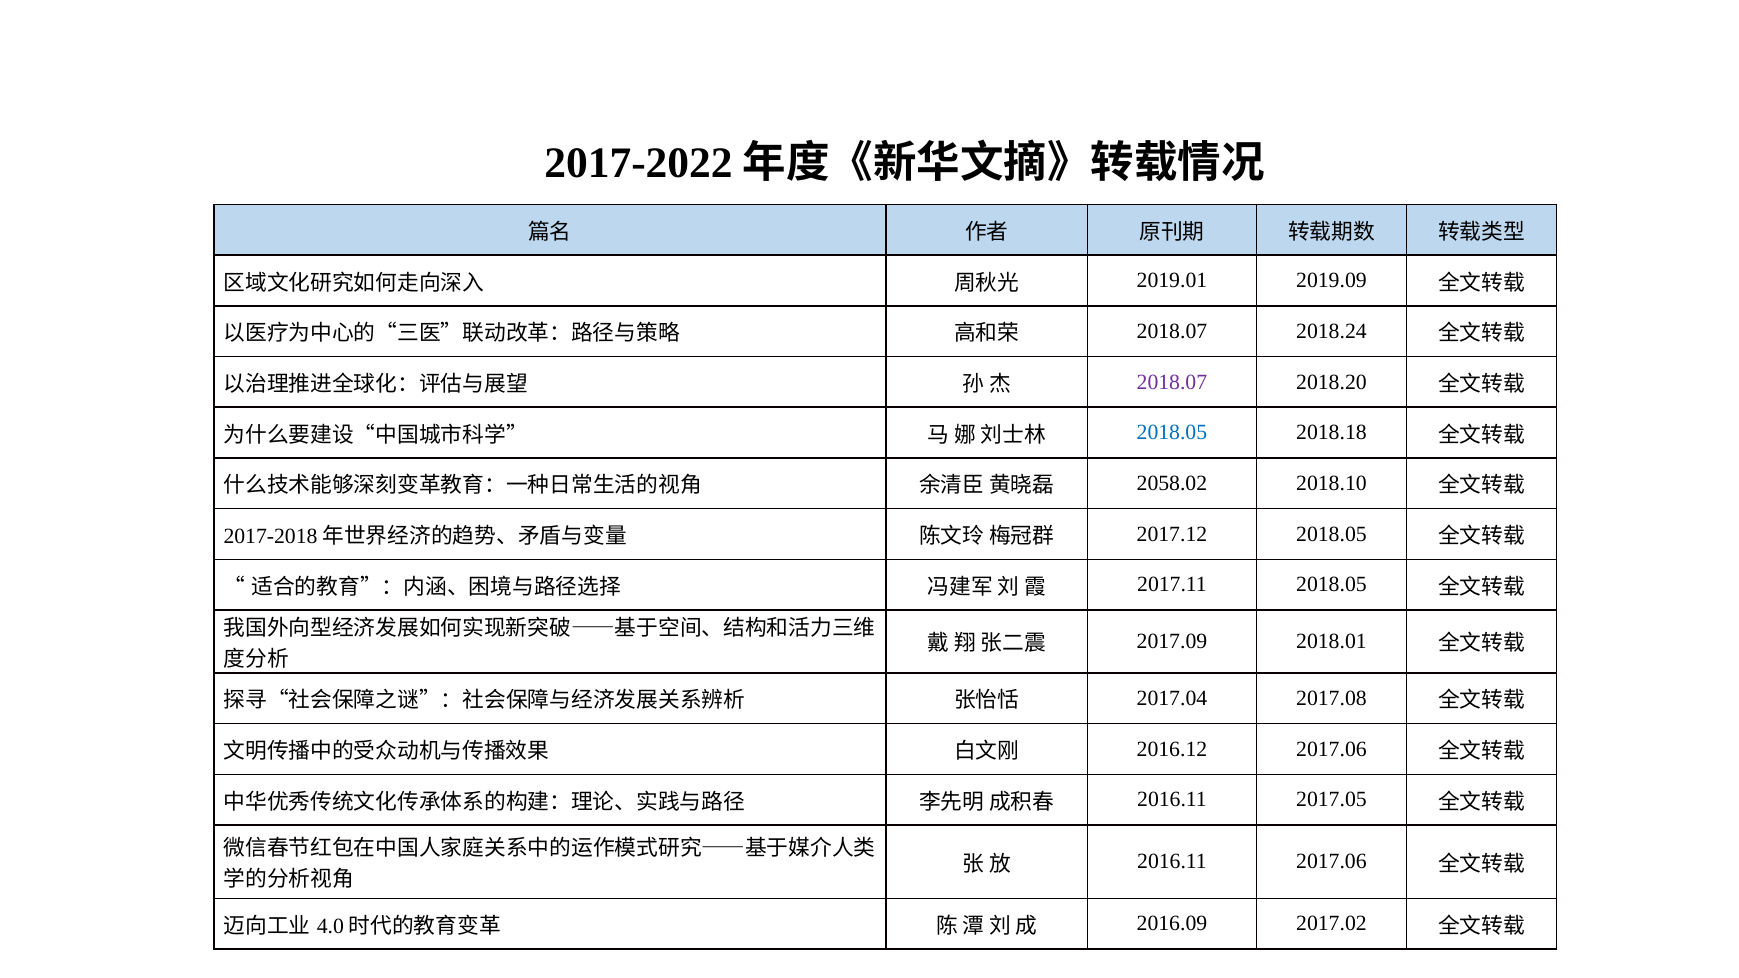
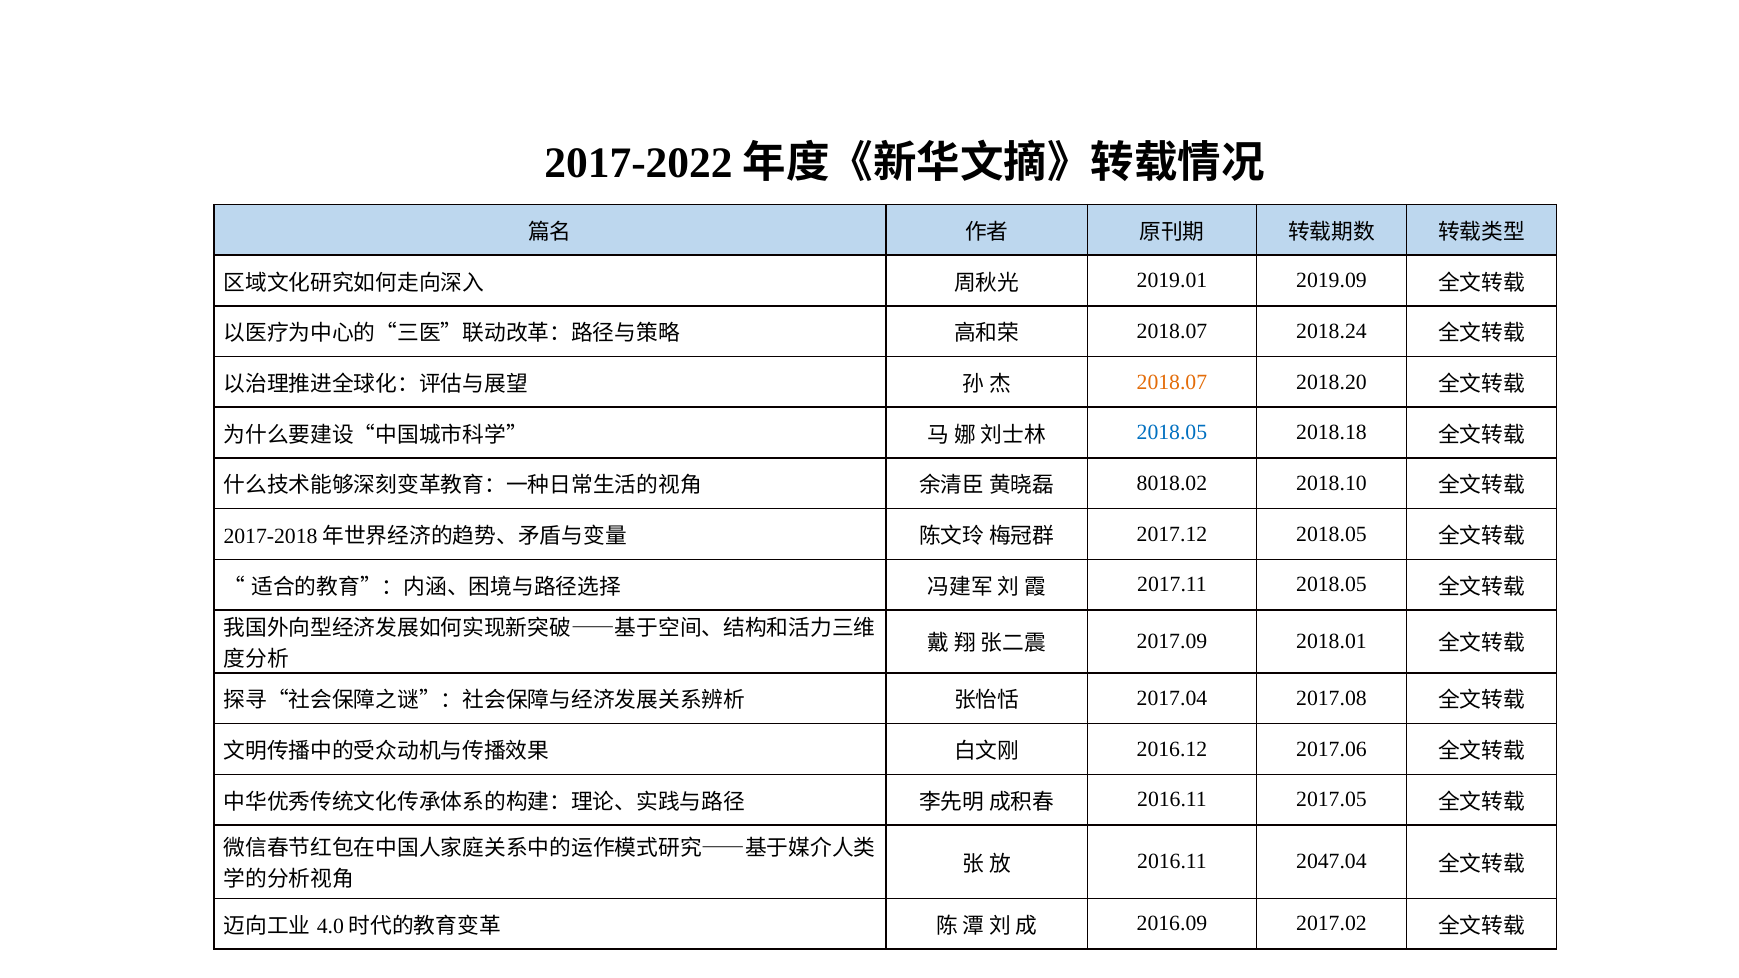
2018.07 at (1172, 382) colour: purple -> orange
2058.02: 2058.02 -> 8018.02
2016.11 2017.06: 2017.06 -> 2047.04
